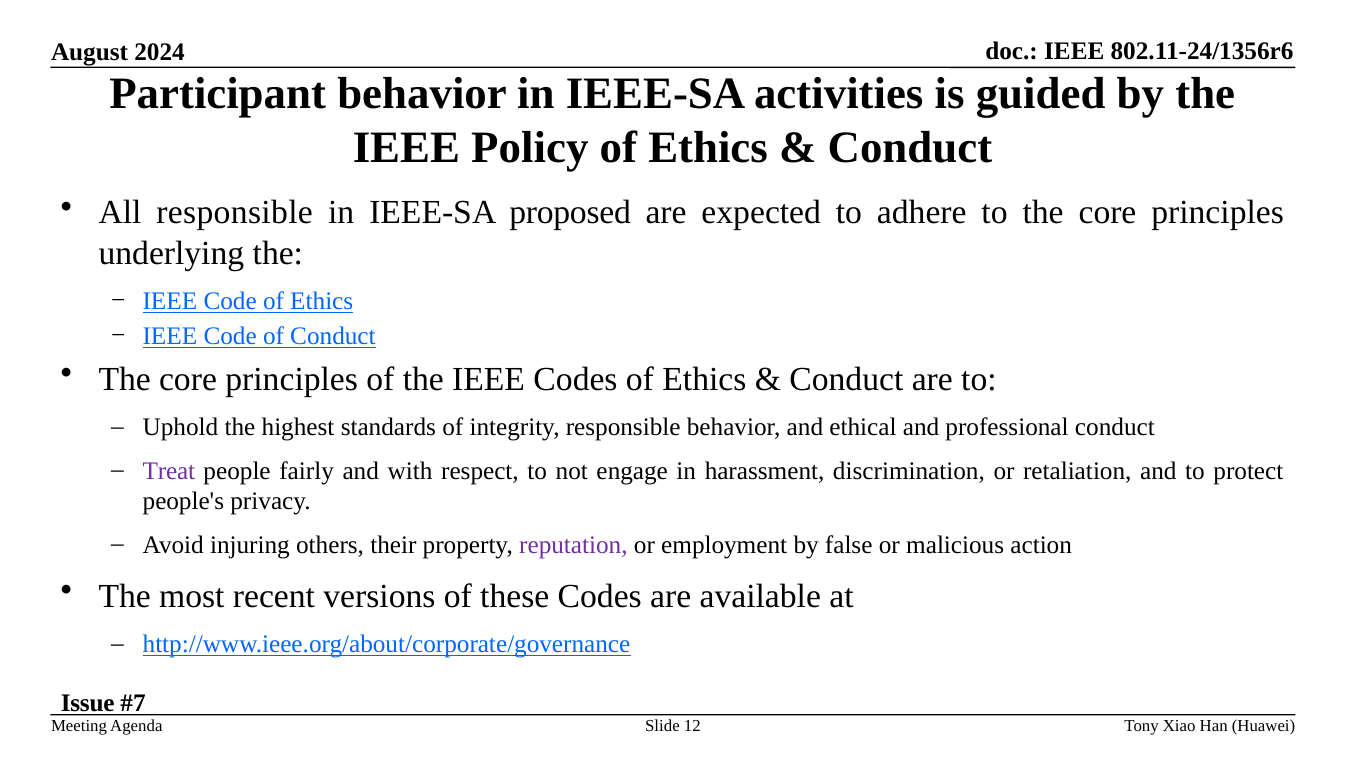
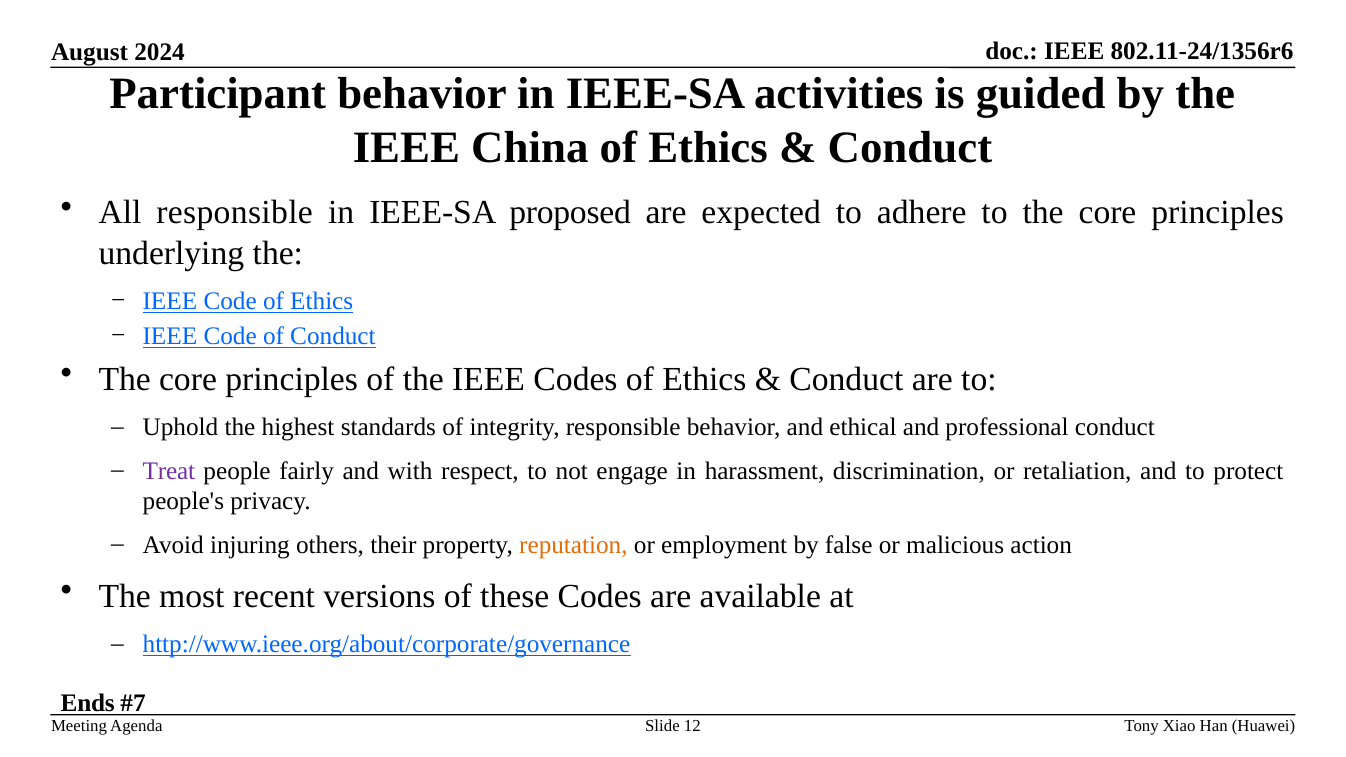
Policy: Policy -> China
reputation colour: purple -> orange
Issue: Issue -> Ends
